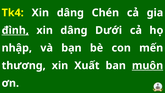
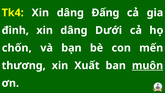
Chén: Chén -> Đấng
đình underline: present -> none
nhập: nhập -> chốn
